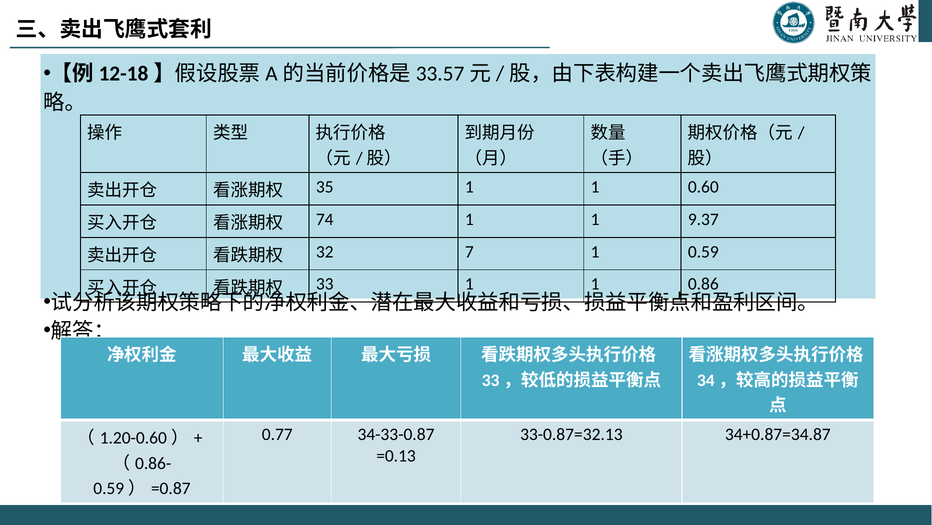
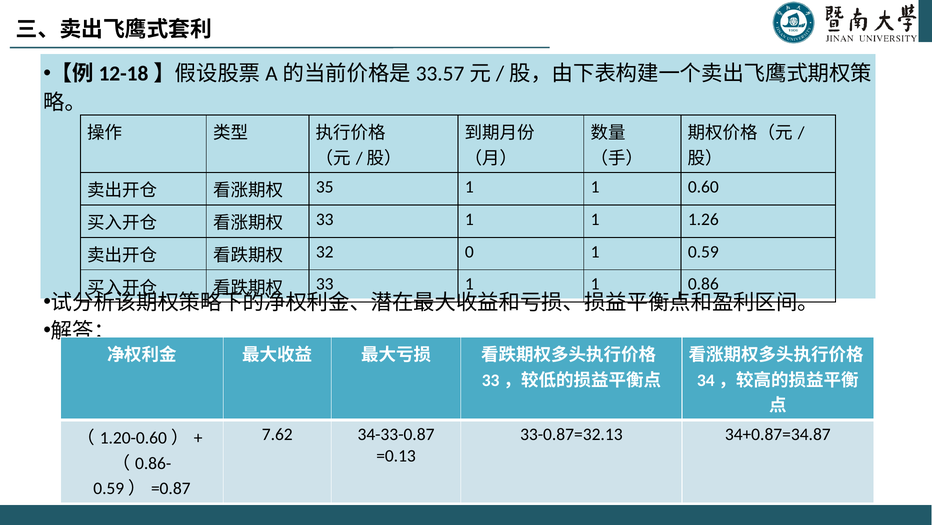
74 at (325, 219): 74 -> 33
9.37: 9.37 -> 1.26
7: 7 -> 0
0.77: 0.77 -> 7.62
